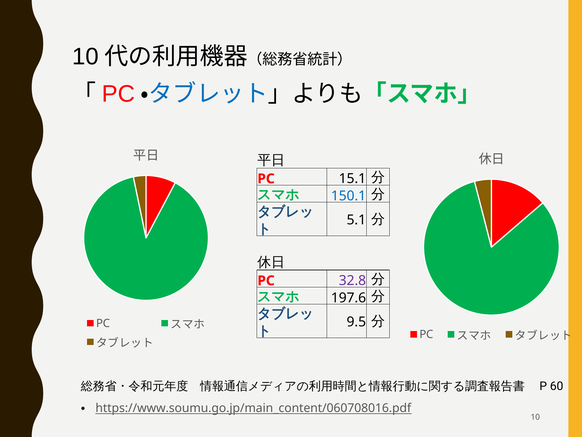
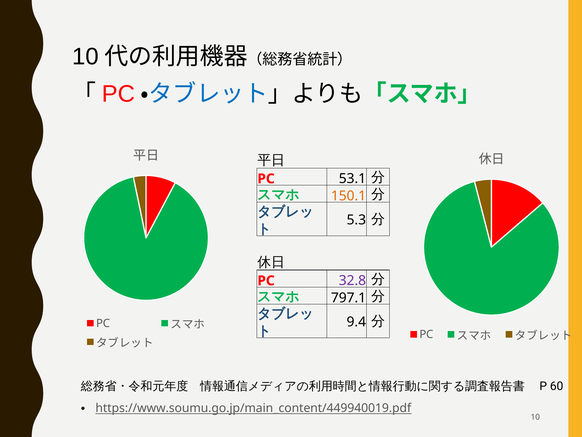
15.1: 15.1 -> 53.1
150.1 colour: blue -> orange
5.1: 5.1 -> 5.3
197.6: 197.6 -> 797.1
9.5: 9.5 -> 9.4
https://www.soumu.go.jp/main_content/060708016.pdf: https://www.soumu.go.jp/main_content/060708016.pdf -> https://www.soumu.go.jp/main_content/449940019.pdf
